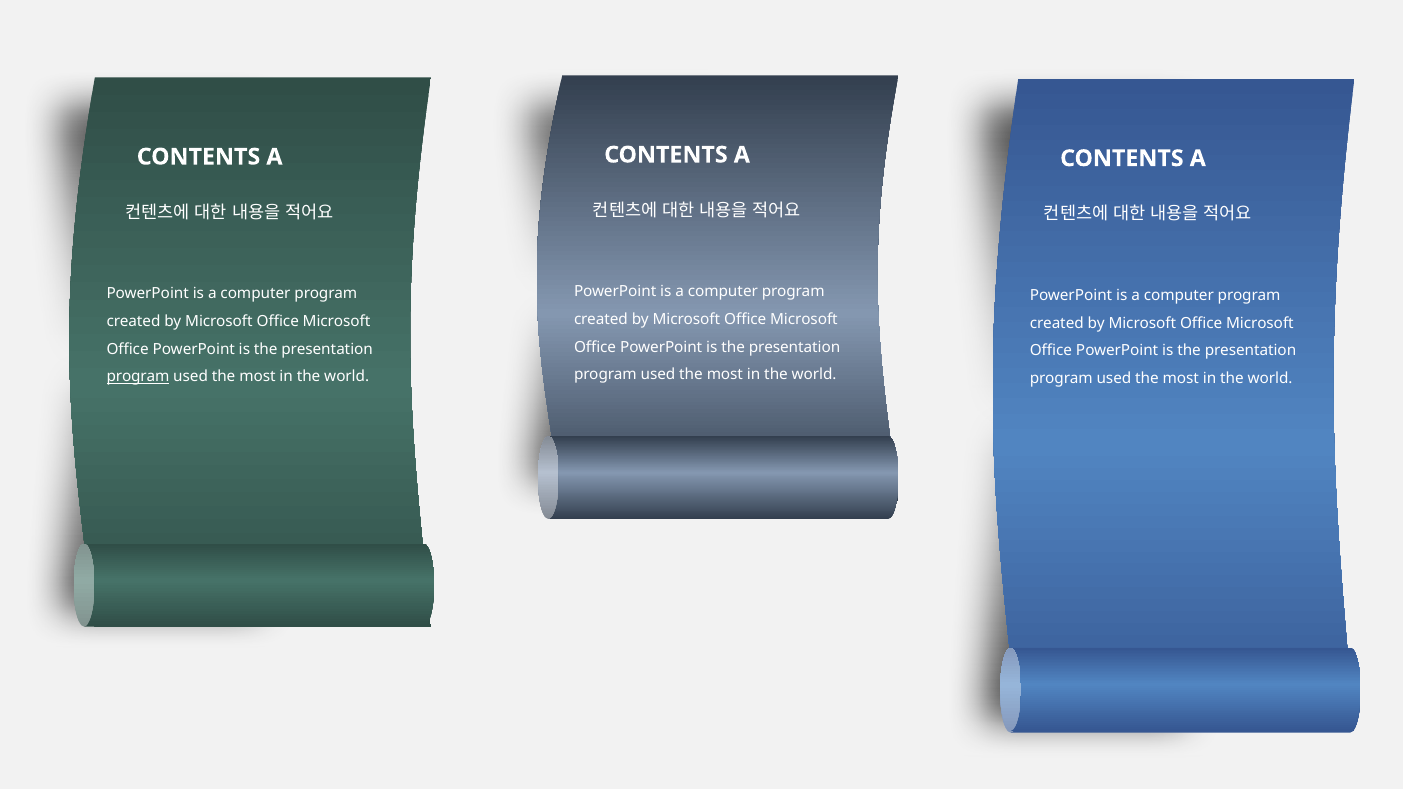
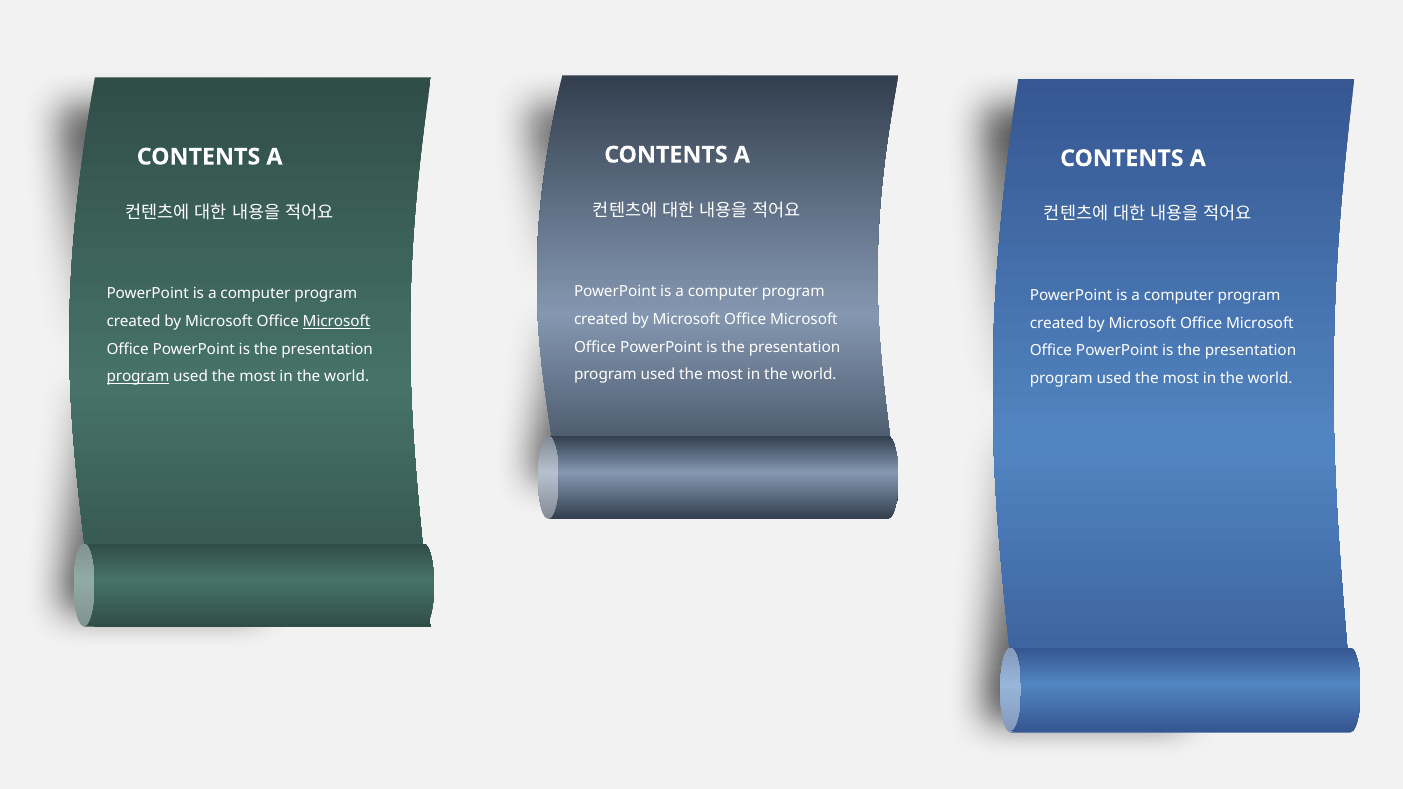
Microsoft at (337, 322) underline: none -> present
